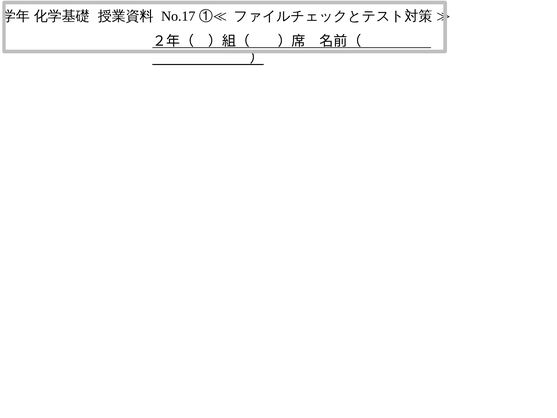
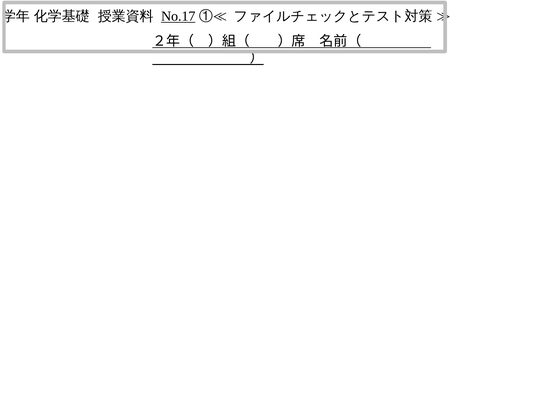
No.17 underline: none -> present
